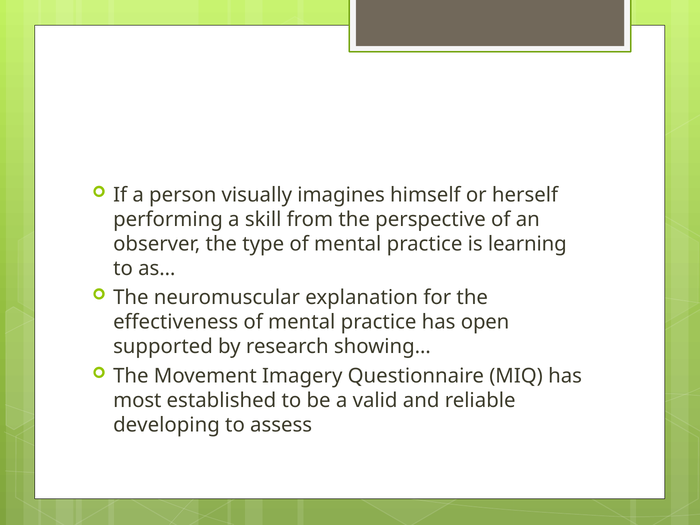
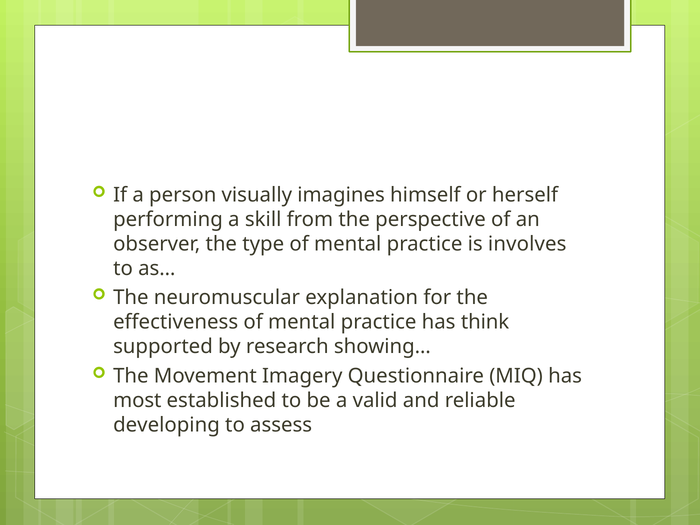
learning: learning -> involves
open: open -> think
